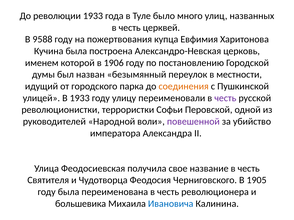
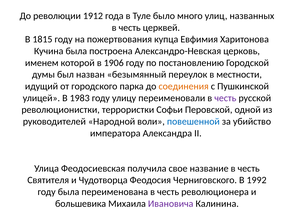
революции 1933: 1933 -> 1912
9588: 9588 -> 1815
В 1933: 1933 -> 1983
повешенной colour: purple -> blue
1905: 1905 -> 1992
Ивановича colour: blue -> purple
